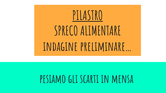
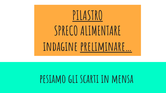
preliminare… underline: none -> present
